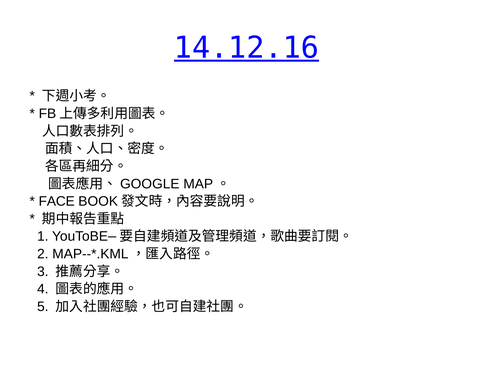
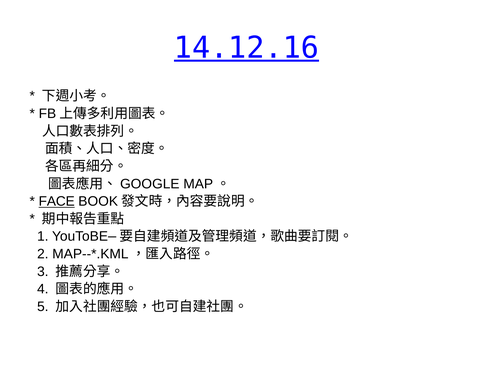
FACE underline: none -> present
